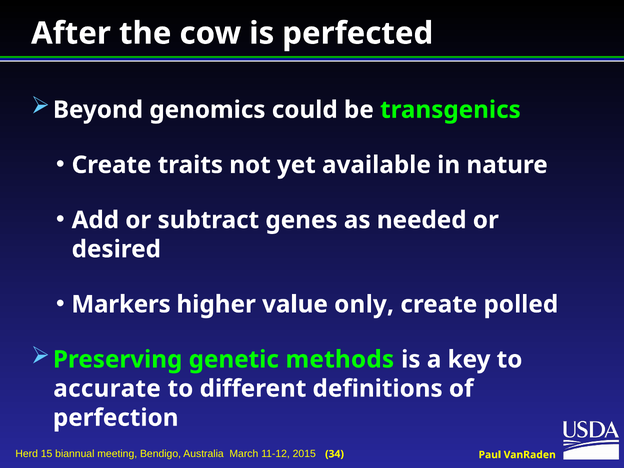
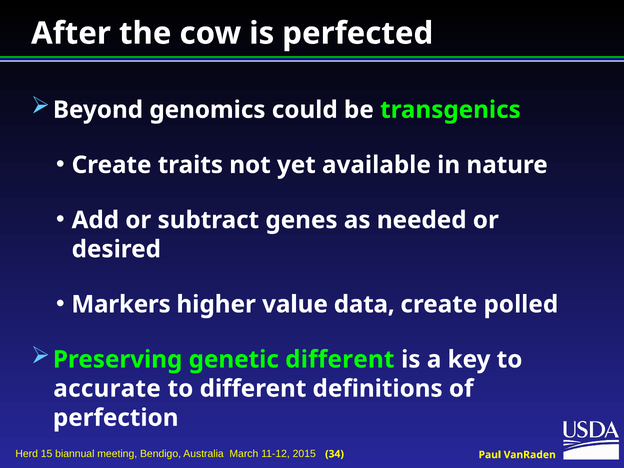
only: only -> data
genetic methods: methods -> different
